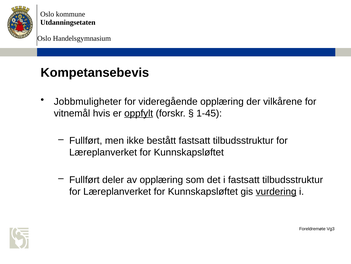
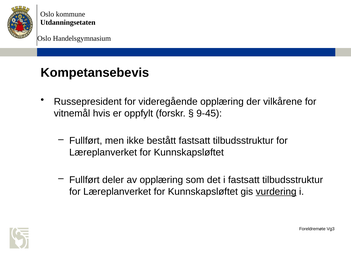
Jobbmuligheter: Jobbmuligheter -> Russepresident
oppfylt underline: present -> none
1-45: 1-45 -> 9-45
